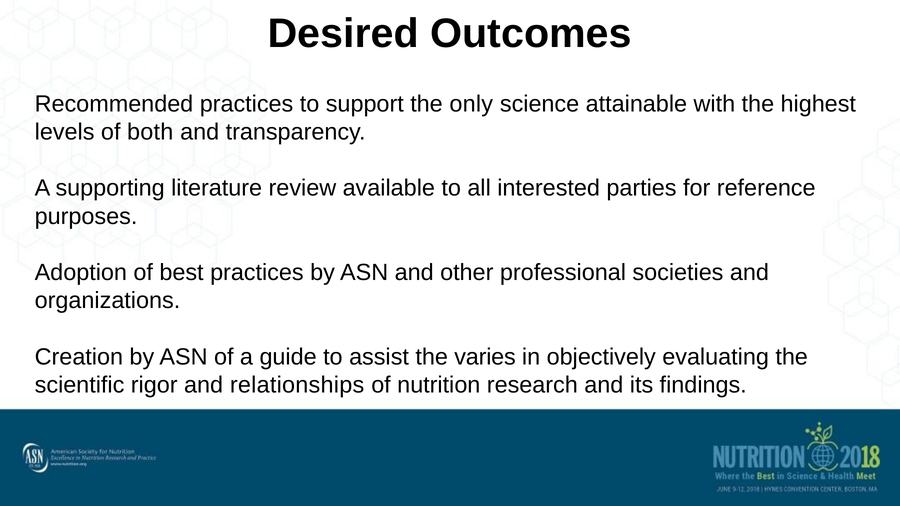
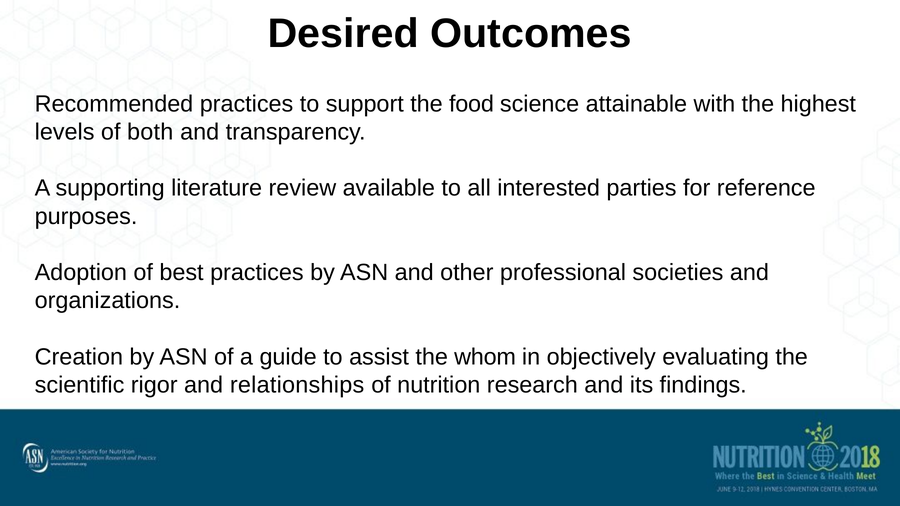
only: only -> food
varies: varies -> whom
